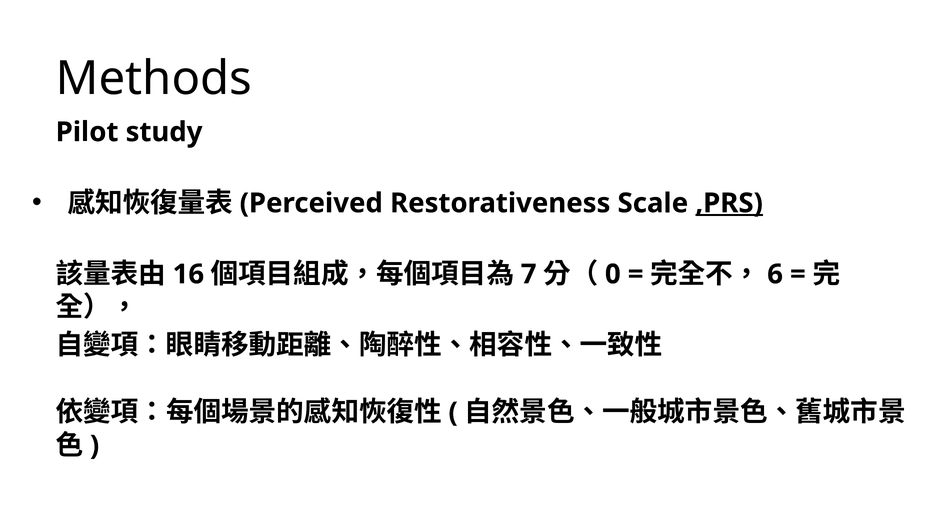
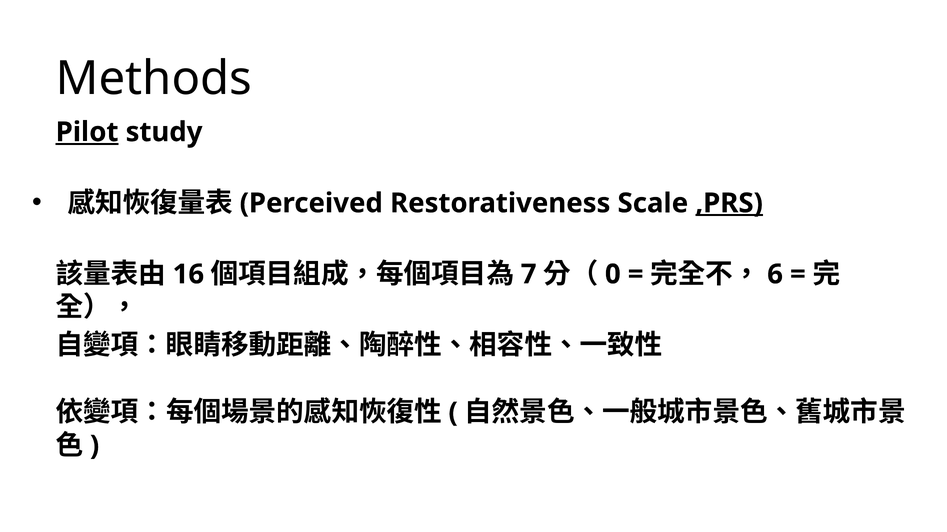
Pilot underline: none -> present
